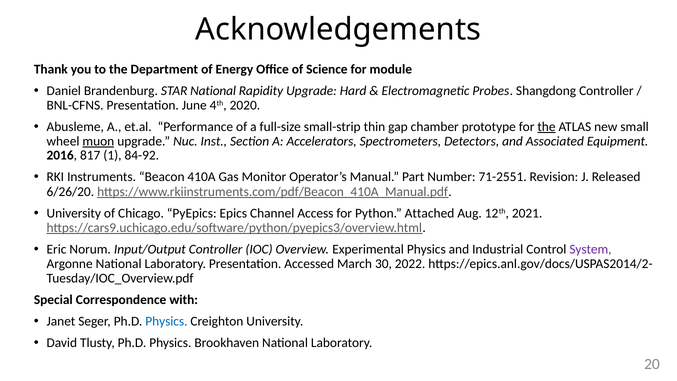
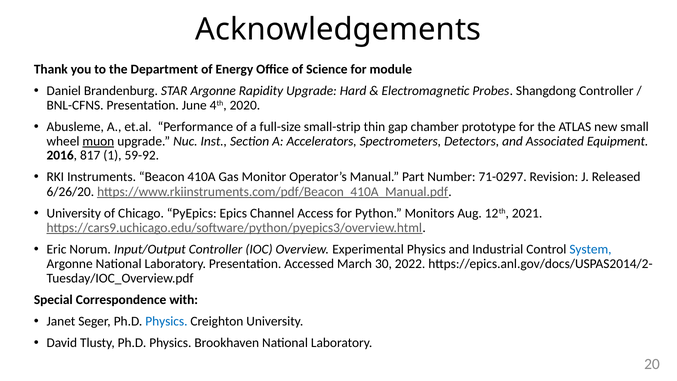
STAR National: National -> Argonne
the at (546, 127) underline: present -> none
84-92: 84-92 -> 59-92
71-2551: 71-2551 -> 71-0297
Attached: Attached -> Monitors
System colour: purple -> blue
